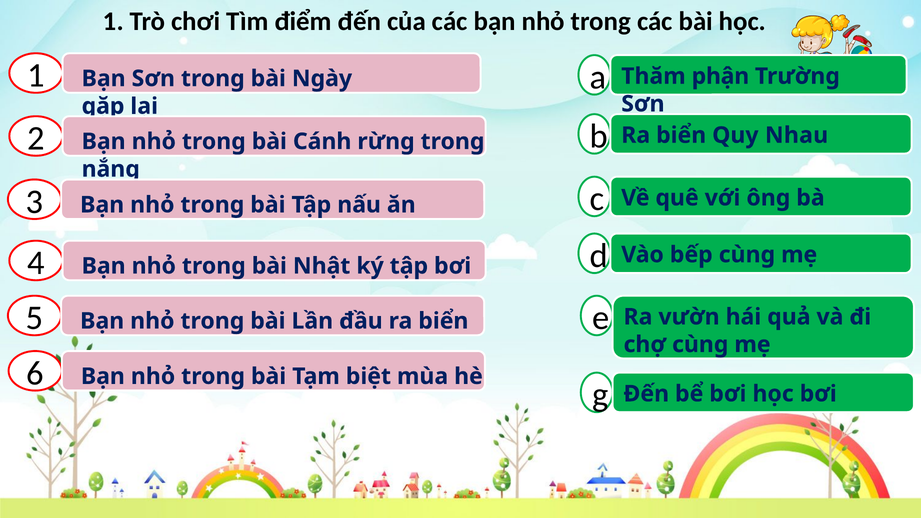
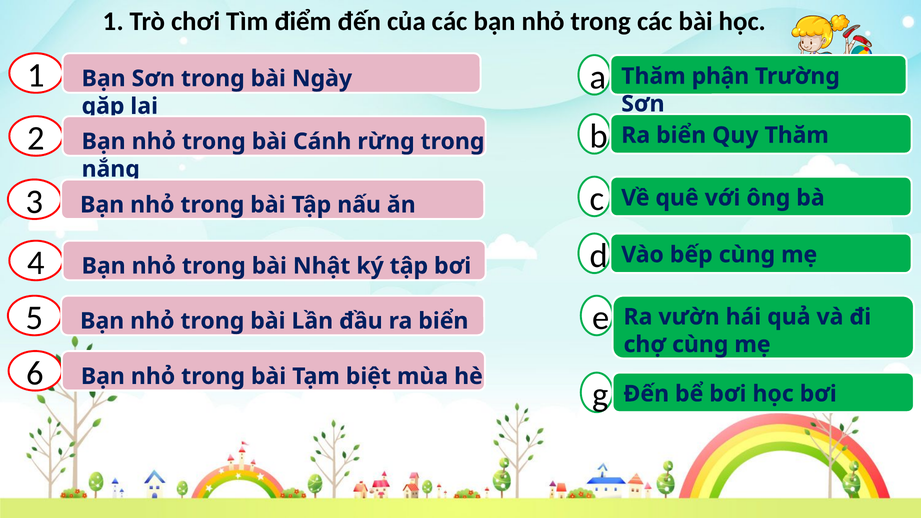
Quy Nhau: Nhau -> Thăm
